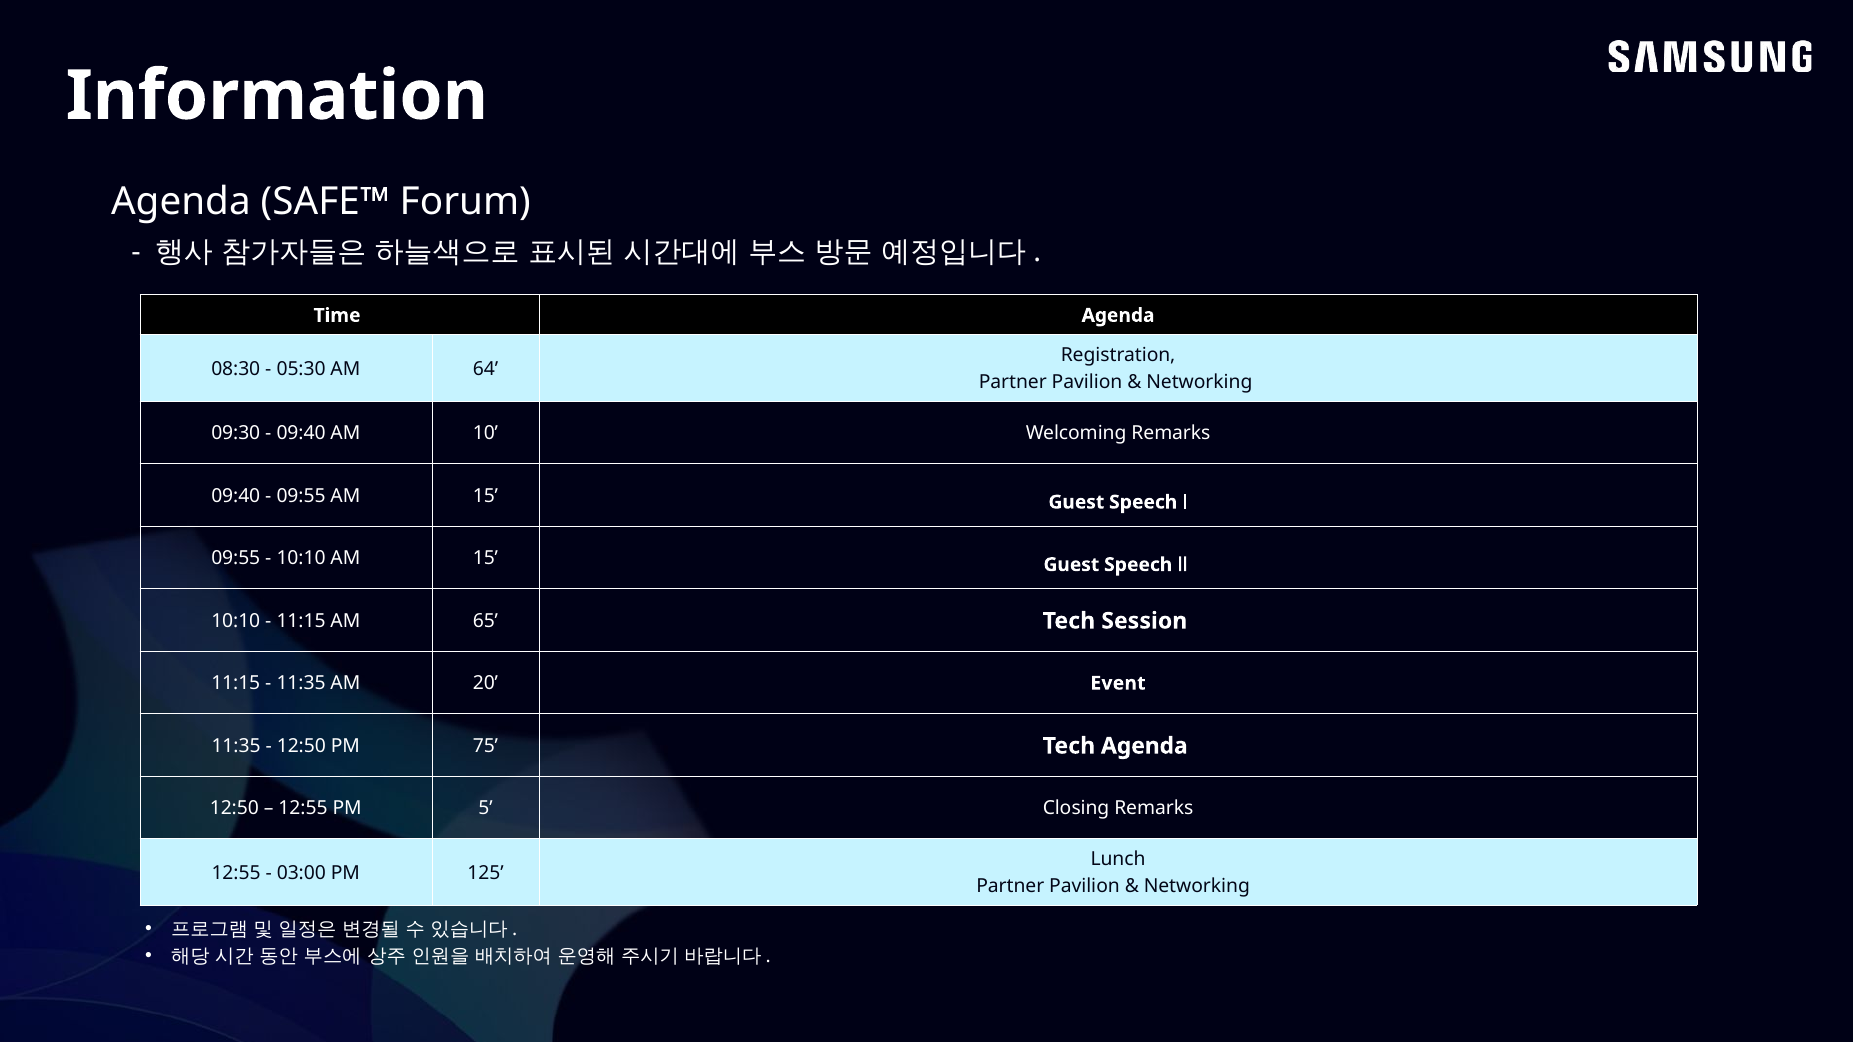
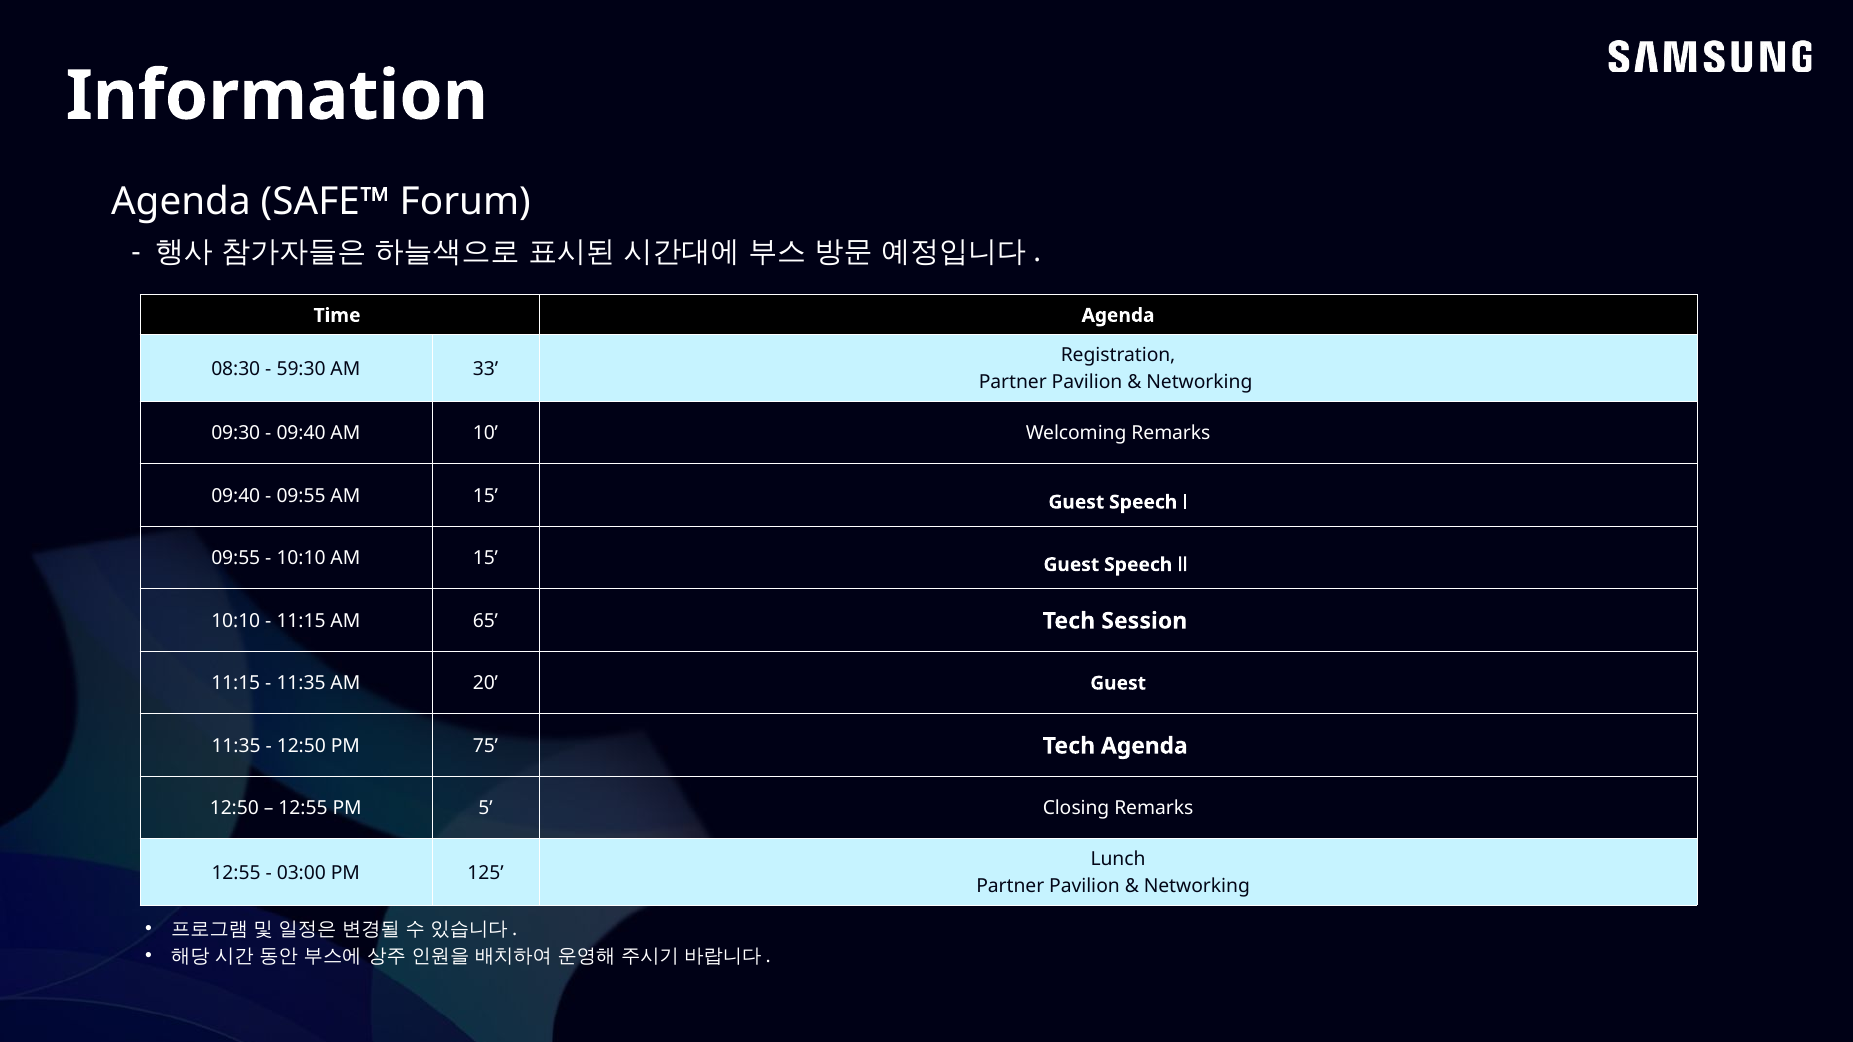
05:30: 05:30 -> 59:30
64: 64 -> 33
20 Event: Event -> Guest
